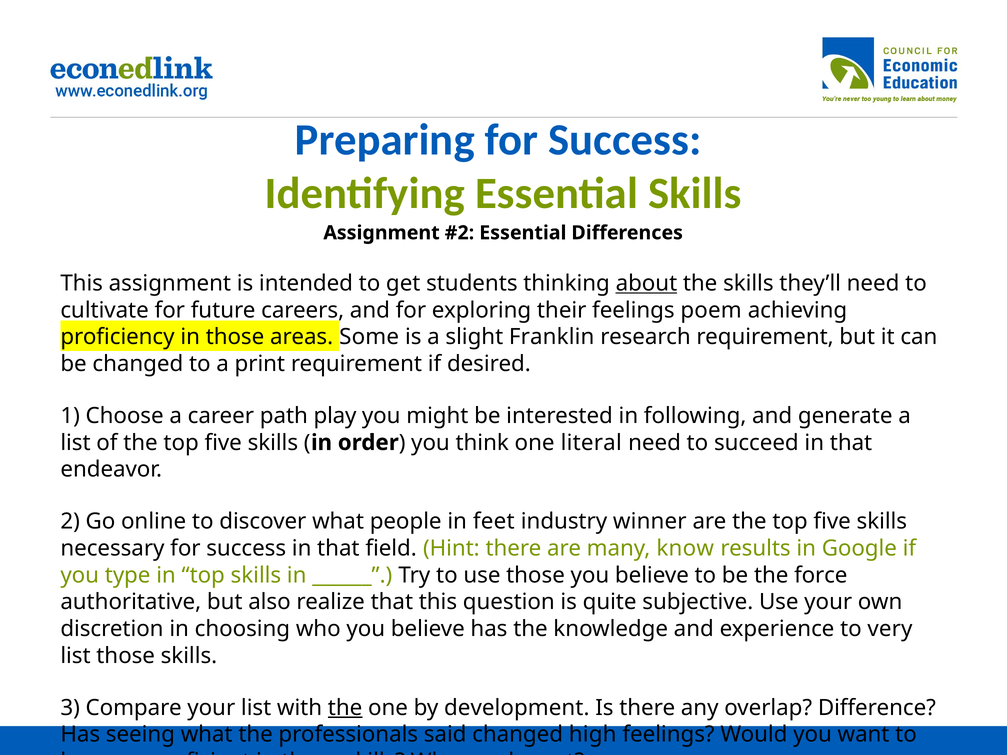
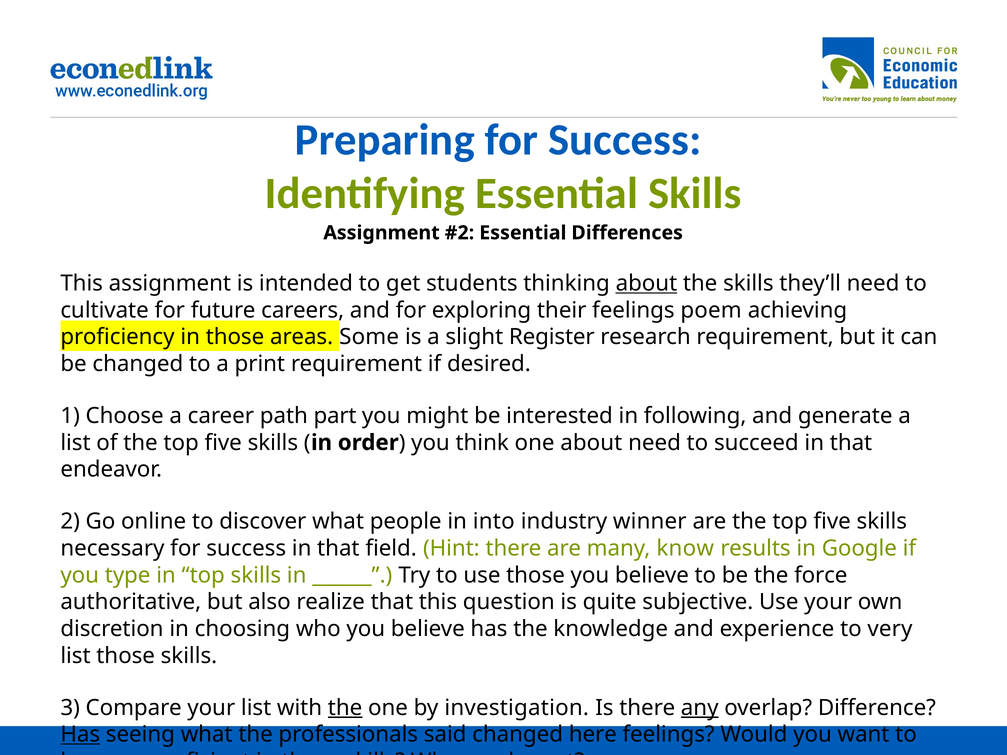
Franklin: Franklin -> Register
play: play -> part
one literal: literal -> about
feet: feet -> into
development: development -> investigation
any underline: none -> present
Has at (80, 735) underline: none -> present
high: high -> here
